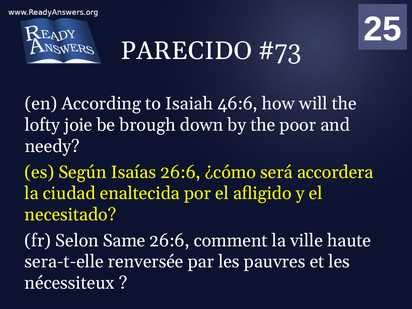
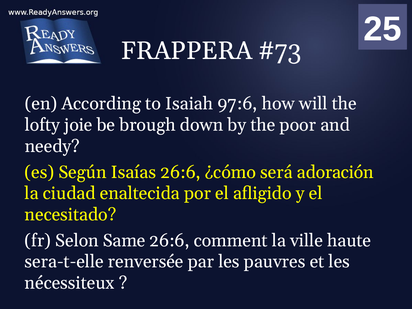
PARECIDO: PARECIDO -> FRAPPERA
46:6: 46:6 -> 97:6
accordera: accordera -> adoración
